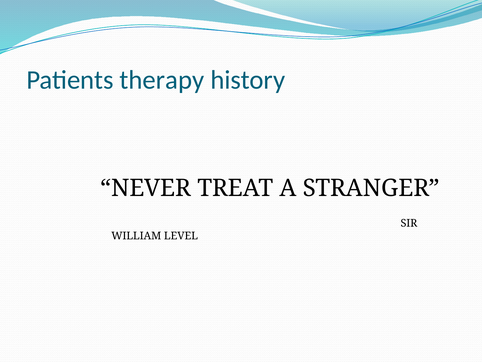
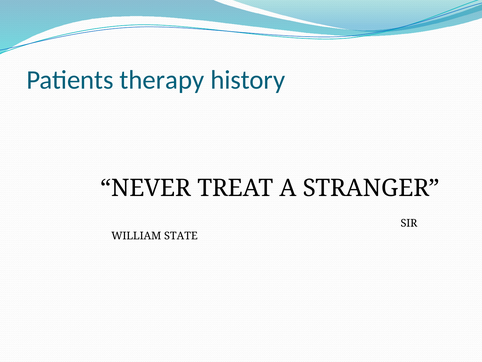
LEVEL: LEVEL -> STATE
